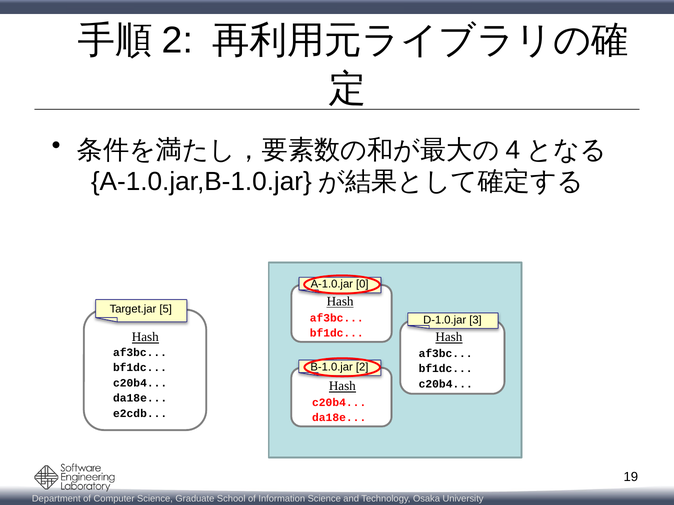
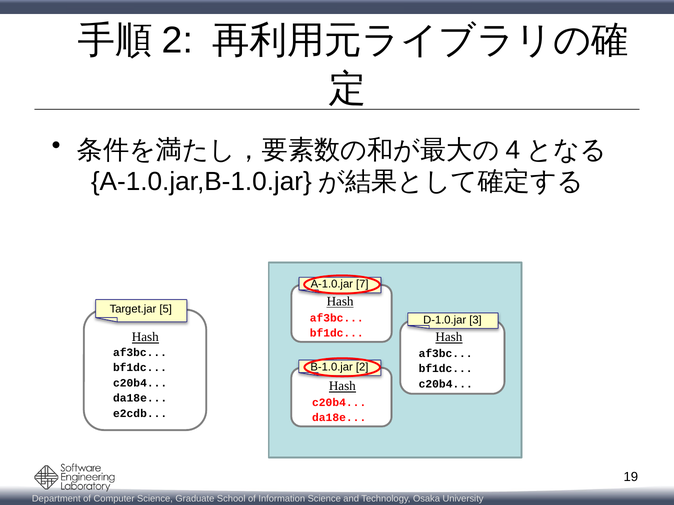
0: 0 -> 7
